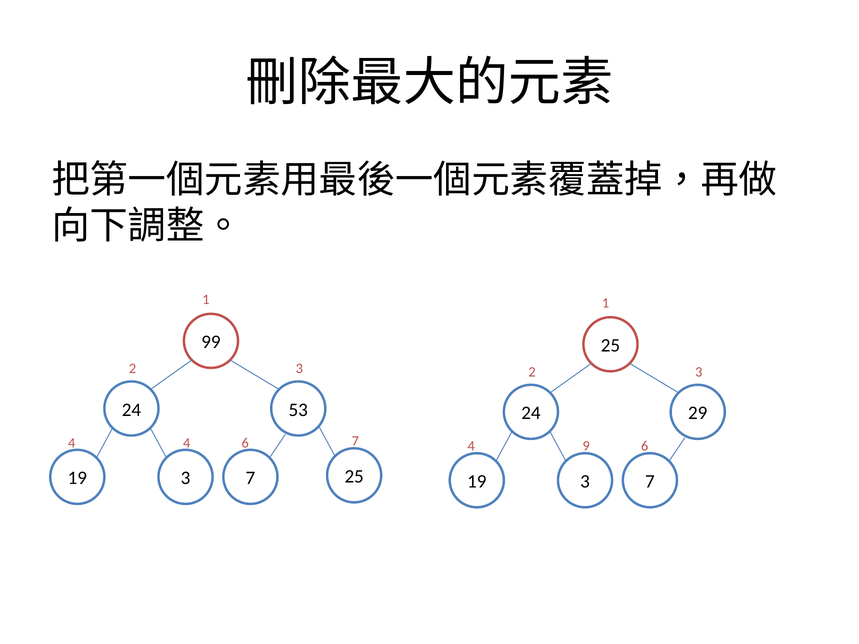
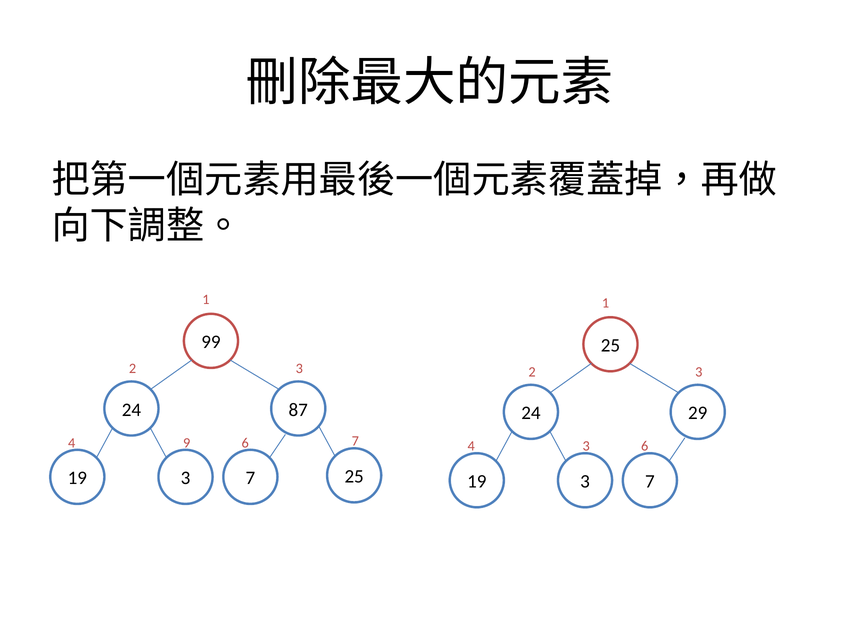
53: 53 -> 87
4 4: 4 -> 9
4 9: 9 -> 3
